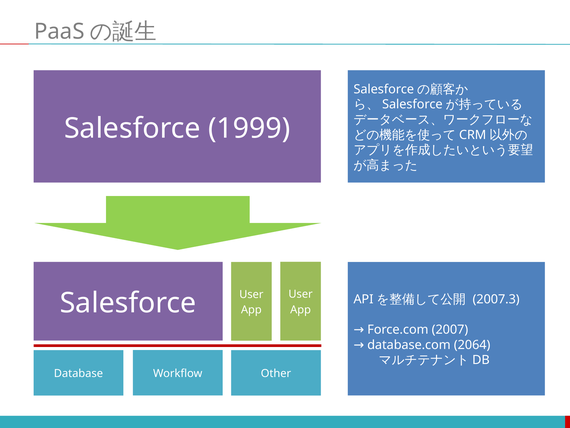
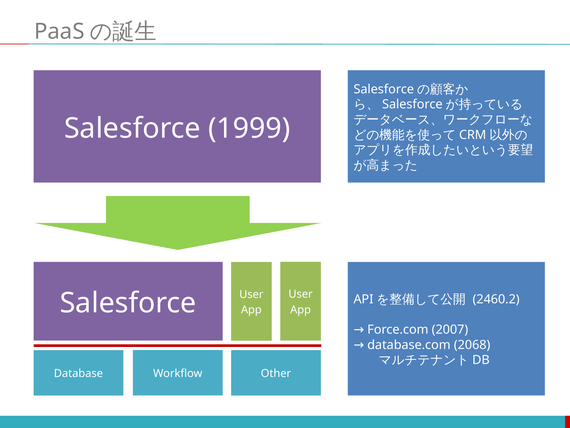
2007.3: 2007.3 -> 2460.2
2064: 2064 -> 2068
